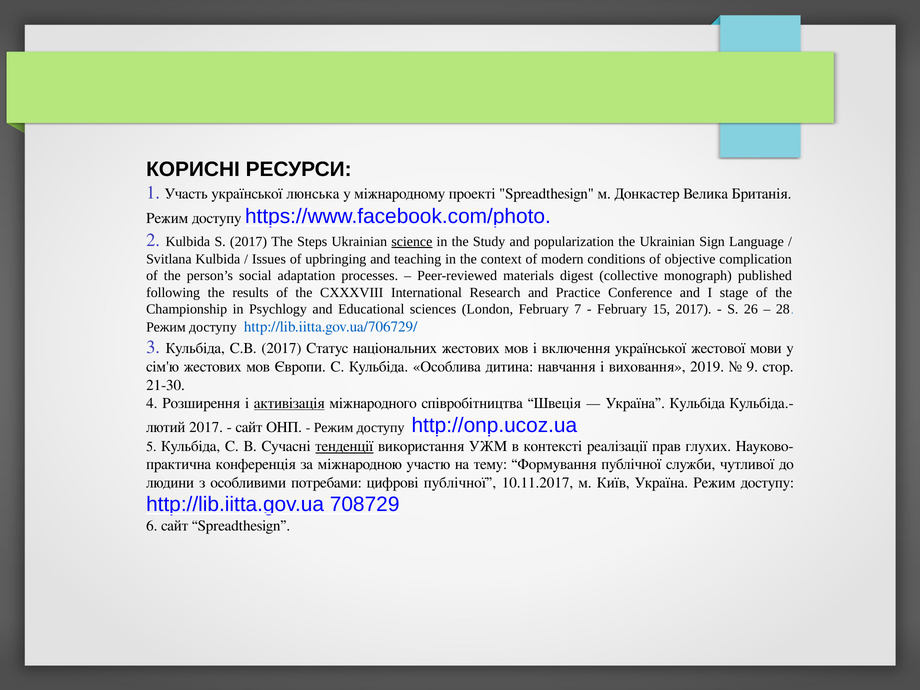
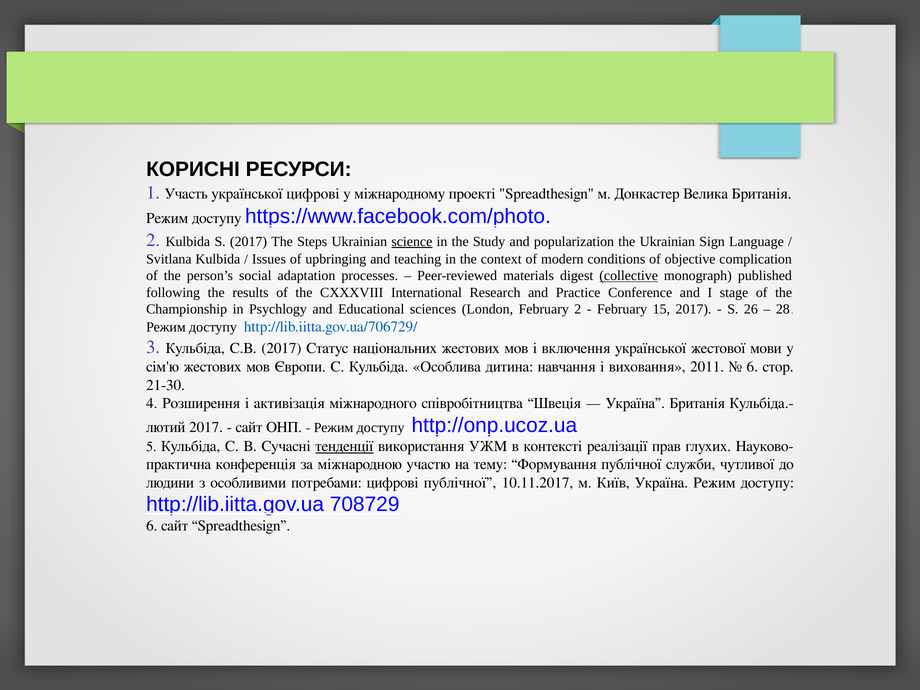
української люнська: люнська -> цифрові
collective underline: none -> present
February 7: 7 -> 2
2019: 2019 -> 2011
9 at (752, 367): 9 -> 6
активізація underline: present -> none
Україна Кульбіда: Кульбіда -> Британія
